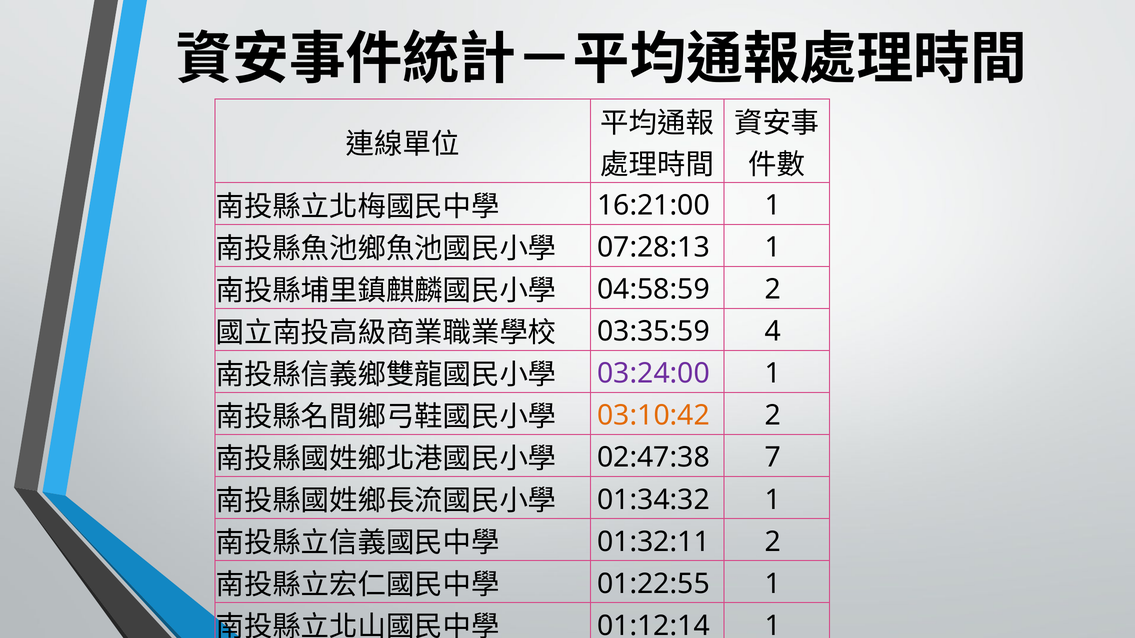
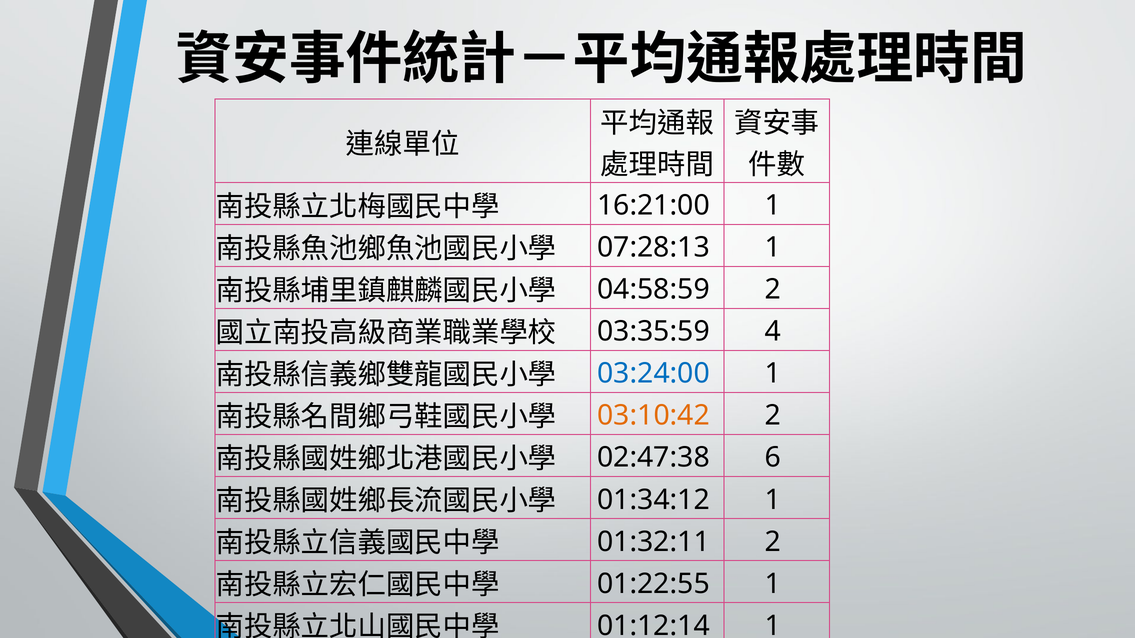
03:24:00 colour: purple -> blue
7: 7 -> 6
01:34:32: 01:34:32 -> 01:34:12
